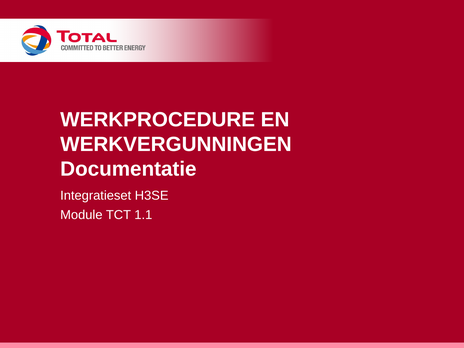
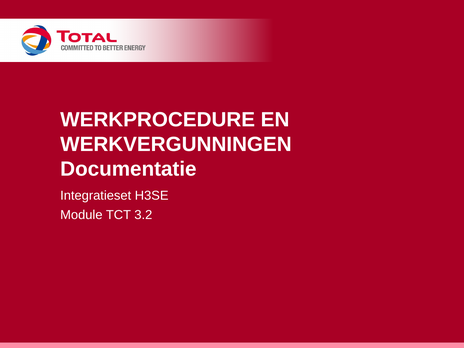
1.1: 1.1 -> 3.2
